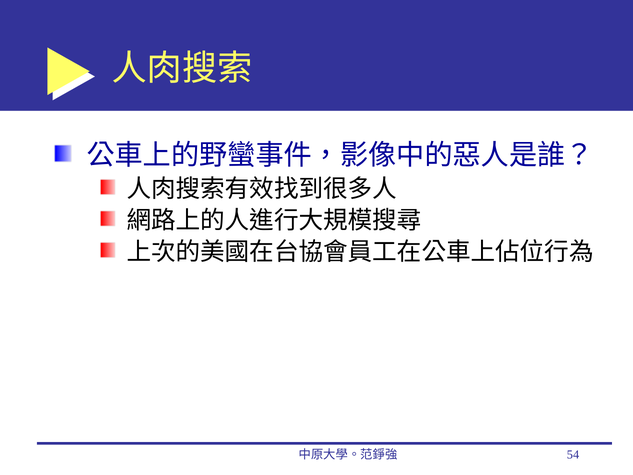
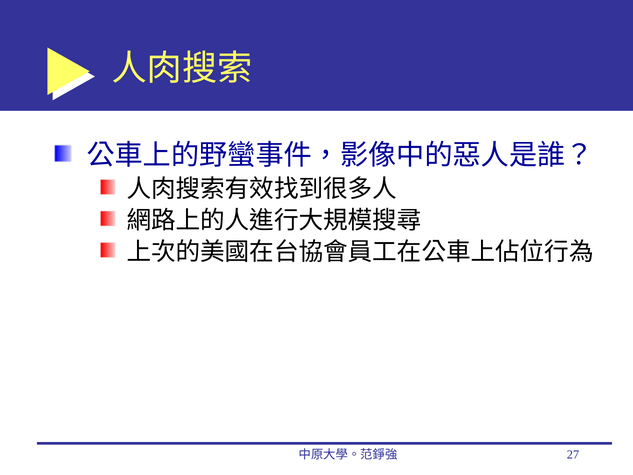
54: 54 -> 27
